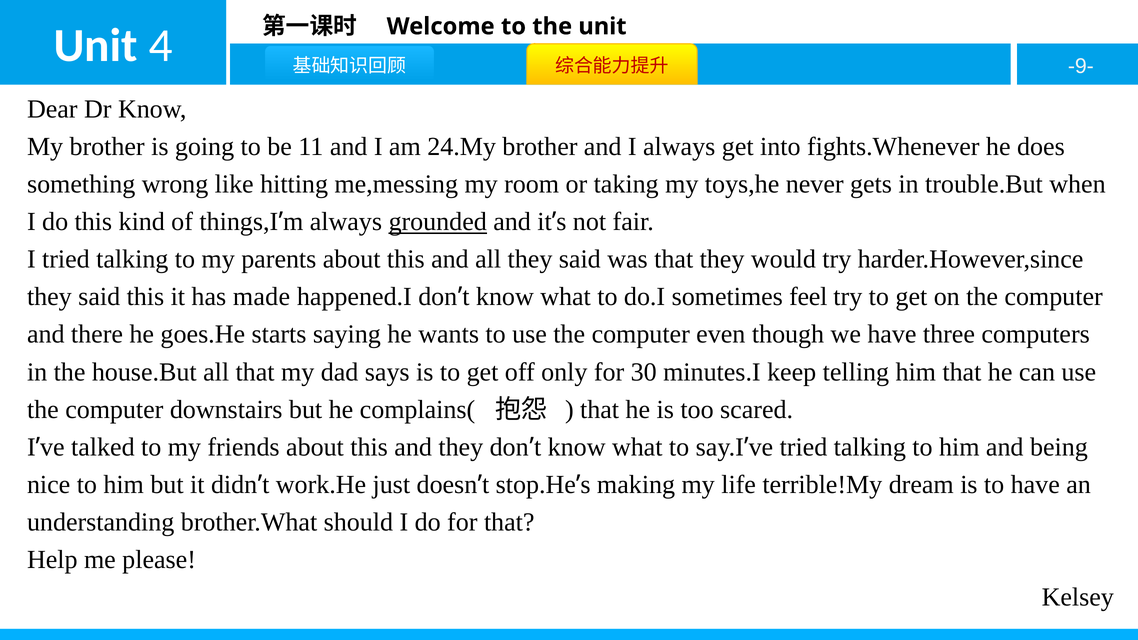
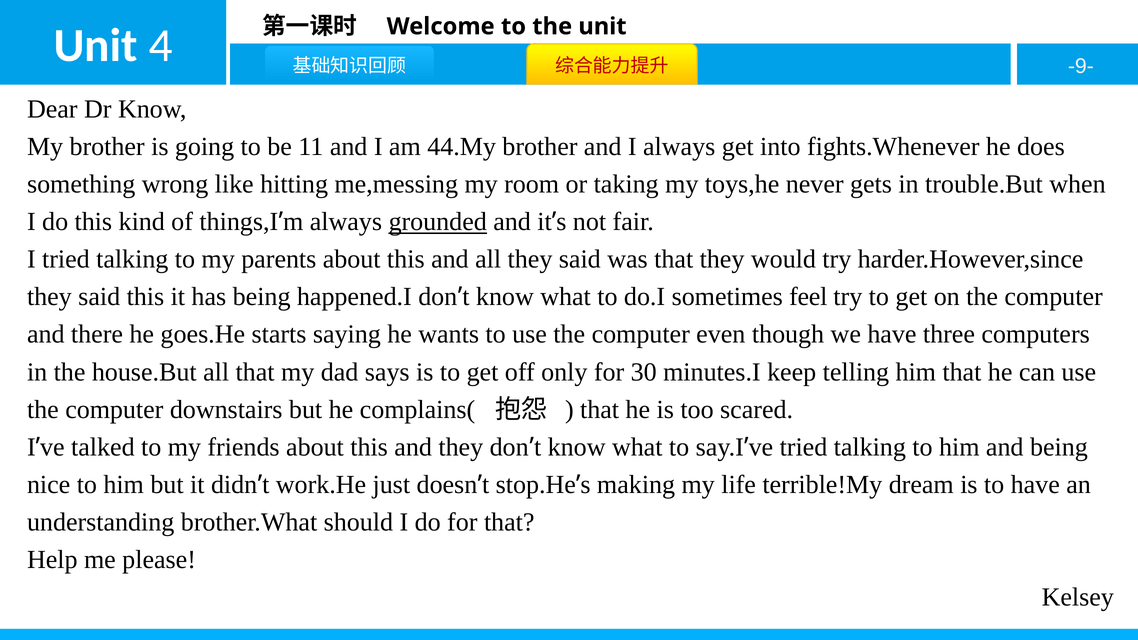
24.My: 24.My -> 44.My
has made: made -> being
